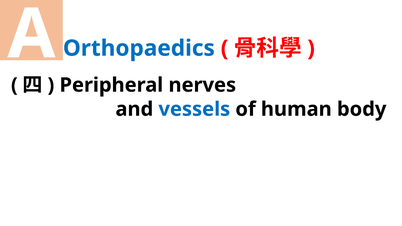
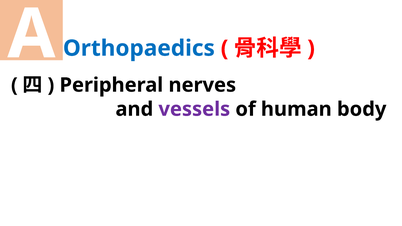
vessels colour: blue -> purple
